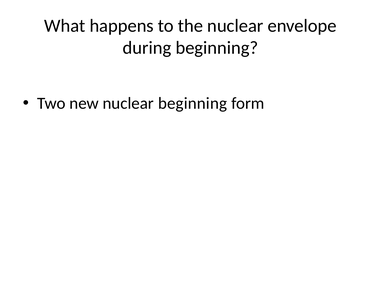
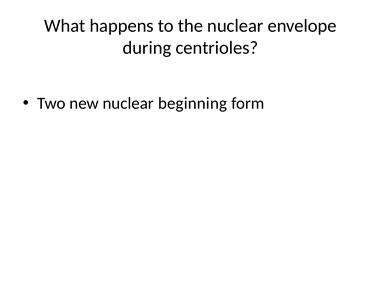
during beginning: beginning -> centrioles
